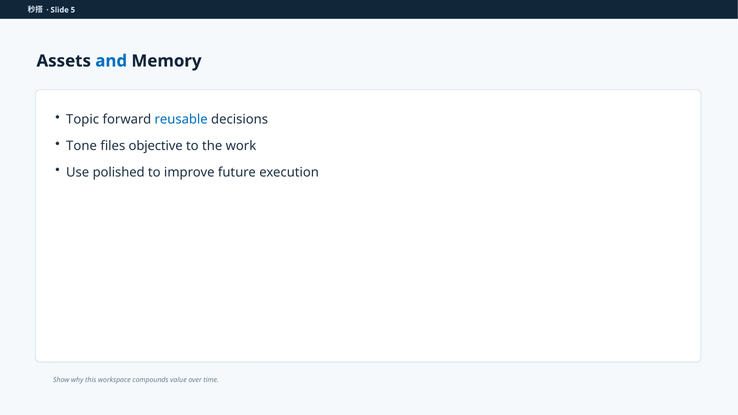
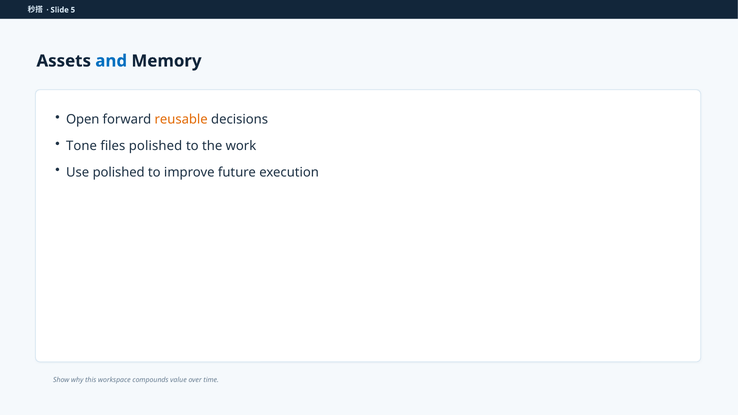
Topic: Topic -> Open
reusable colour: blue -> orange
files objective: objective -> polished
